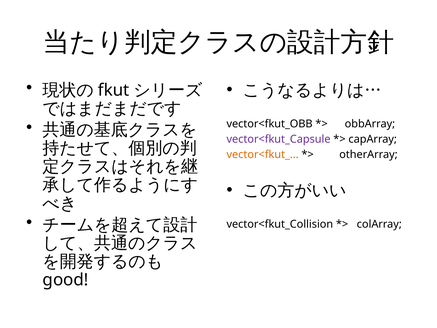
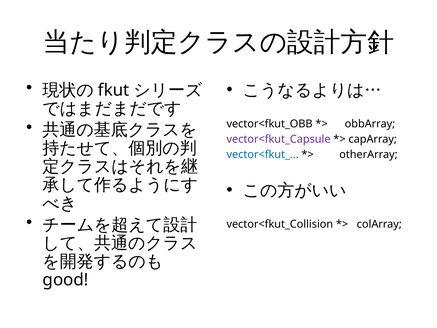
vector<fkut_ colour: orange -> blue
